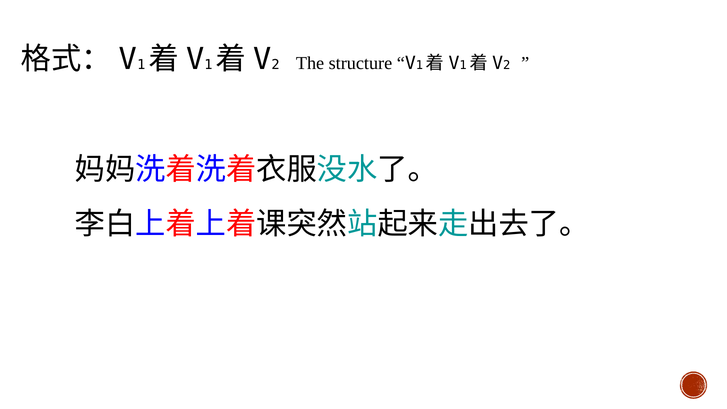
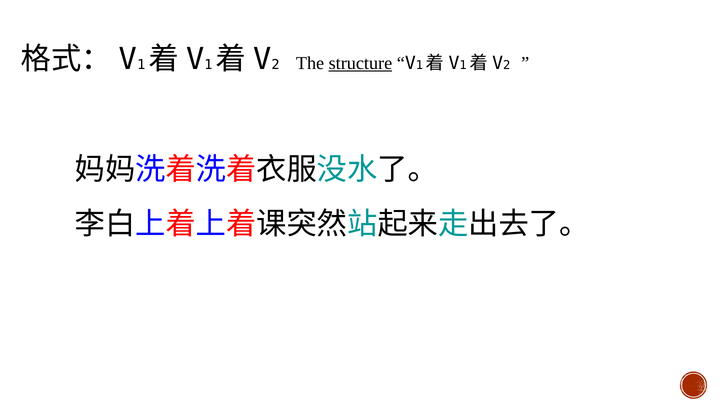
structure underline: none -> present
